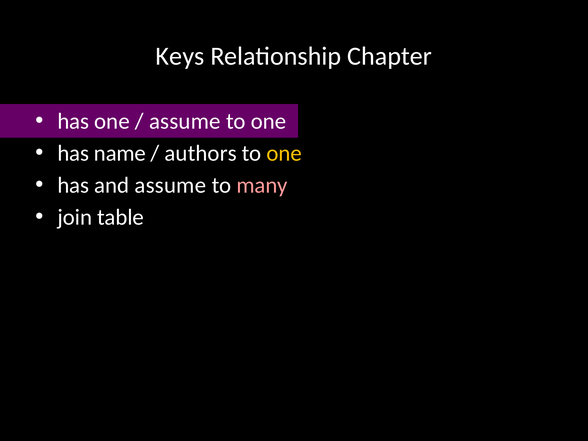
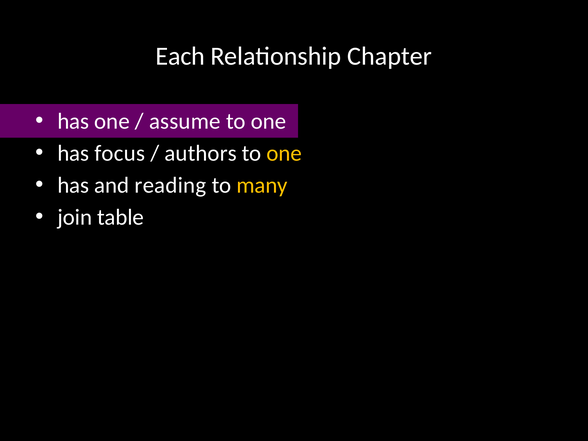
Keys: Keys -> Each
name: name -> focus
and assume: assume -> reading
many colour: pink -> yellow
